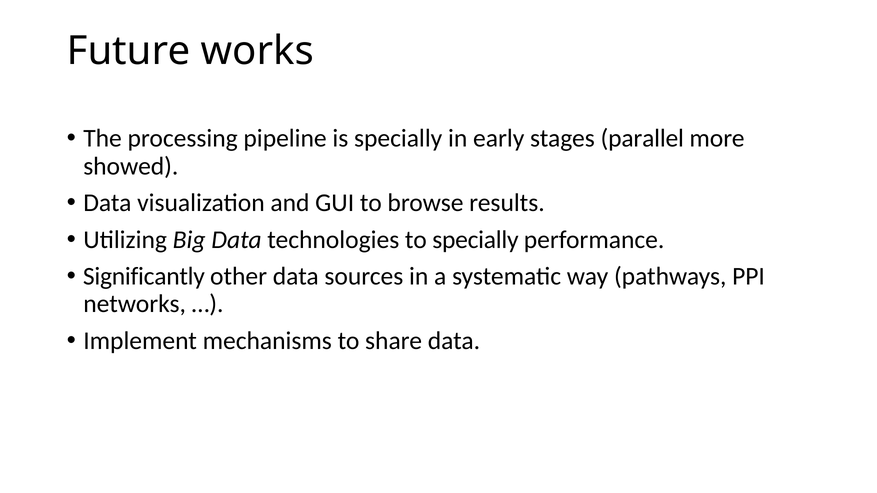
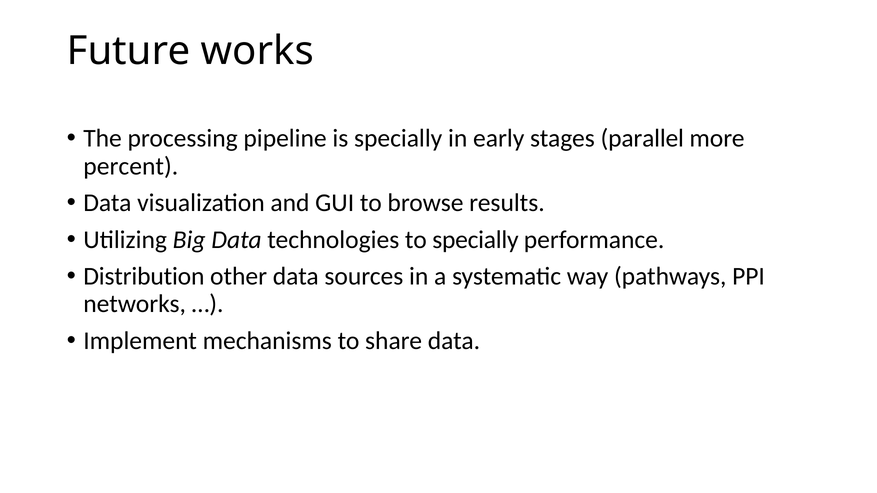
showed: showed -> percent
Significantly: Significantly -> Distribution
